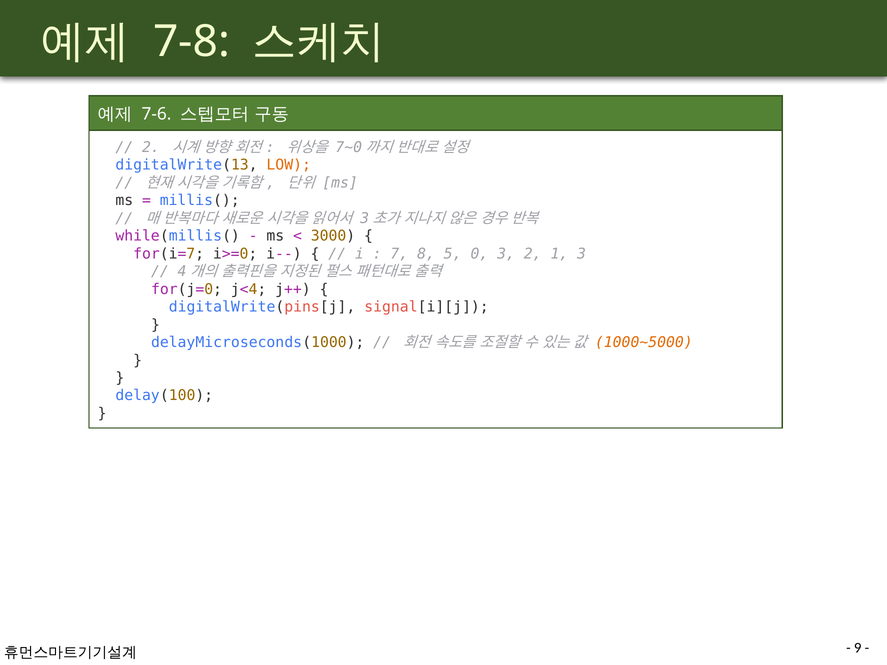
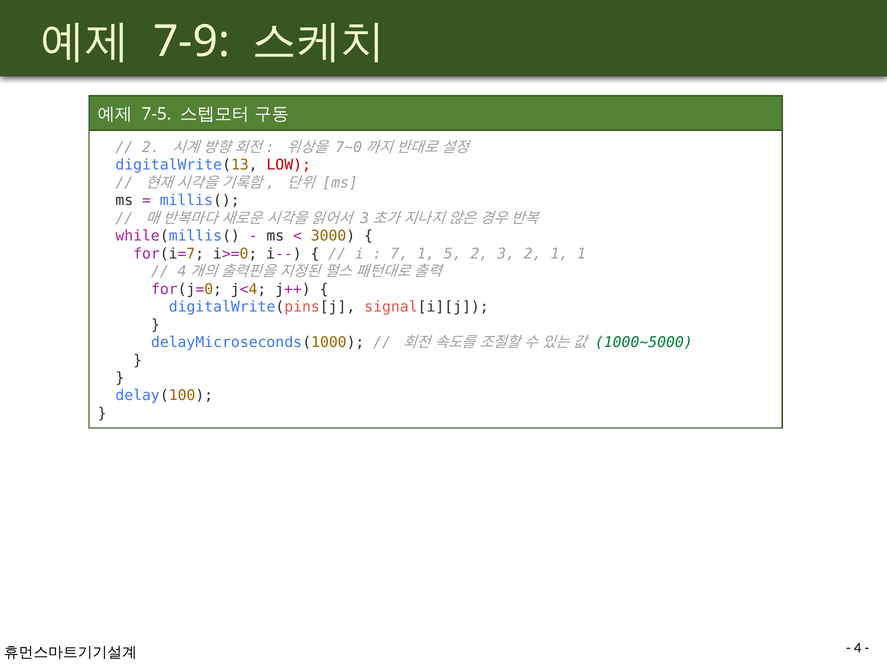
7-8: 7-8 -> 7-9
7-6: 7-6 -> 7-5
LOW colour: orange -> red
7 8: 8 -> 1
5 0: 0 -> 2
1 3: 3 -> 1
1000~5000 colour: orange -> green
9: 9 -> 4
